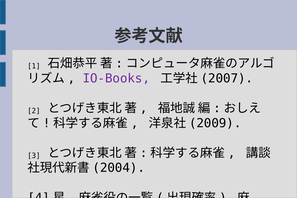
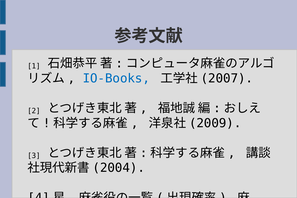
IO-Books colour: purple -> blue
